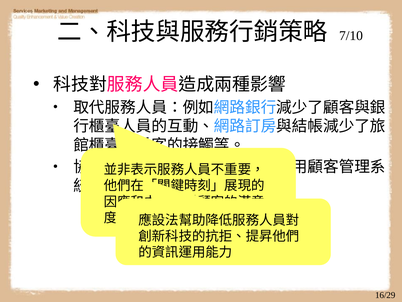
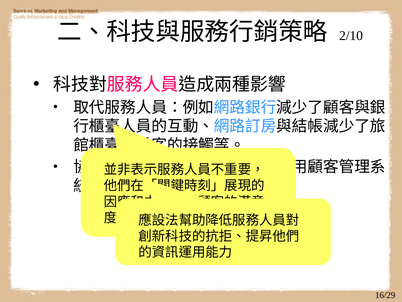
7/10: 7/10 -> 2/10
